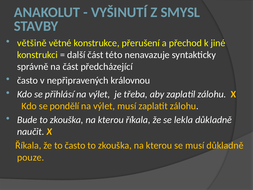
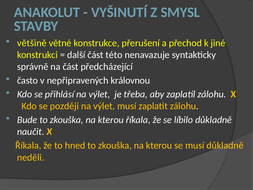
pondělí: pondělí -> později
lekla: lekla -> líbilo
to často: často -> hned
pouze: pouze -> neděli
